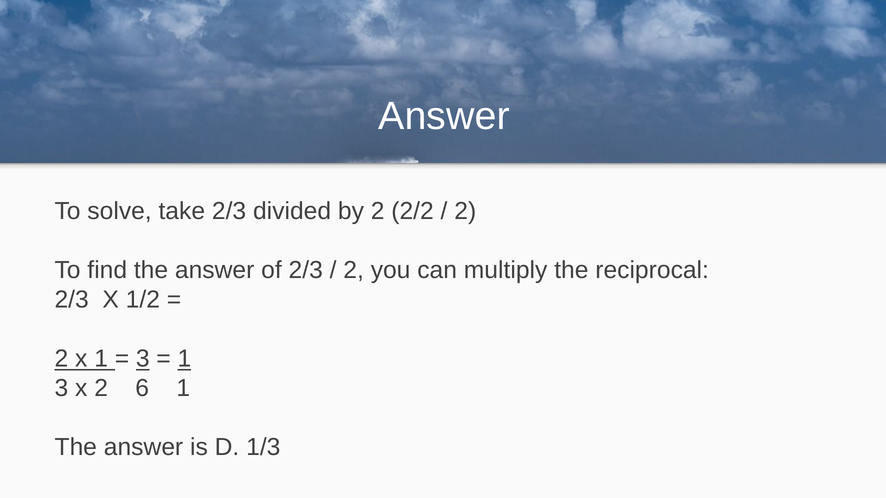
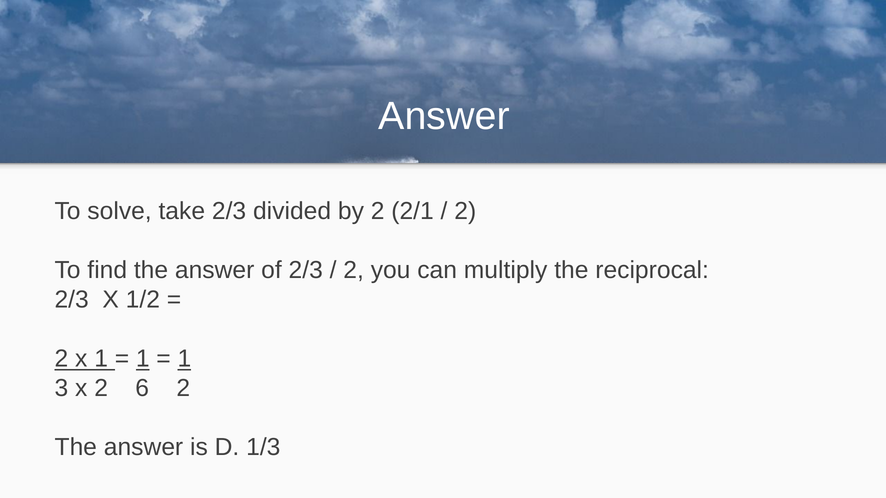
2/2: 2/2 -> 2/1
3 at (143, 359): 3 -> 1
6 1: 1 -> 2
